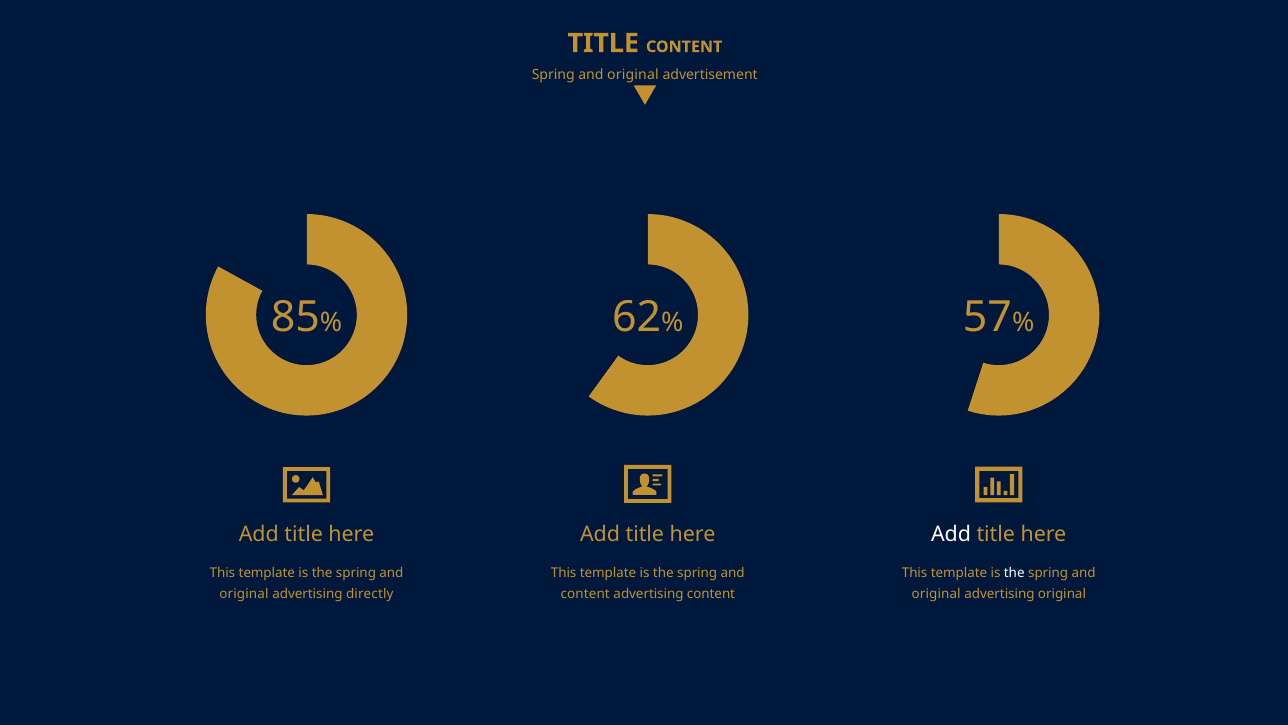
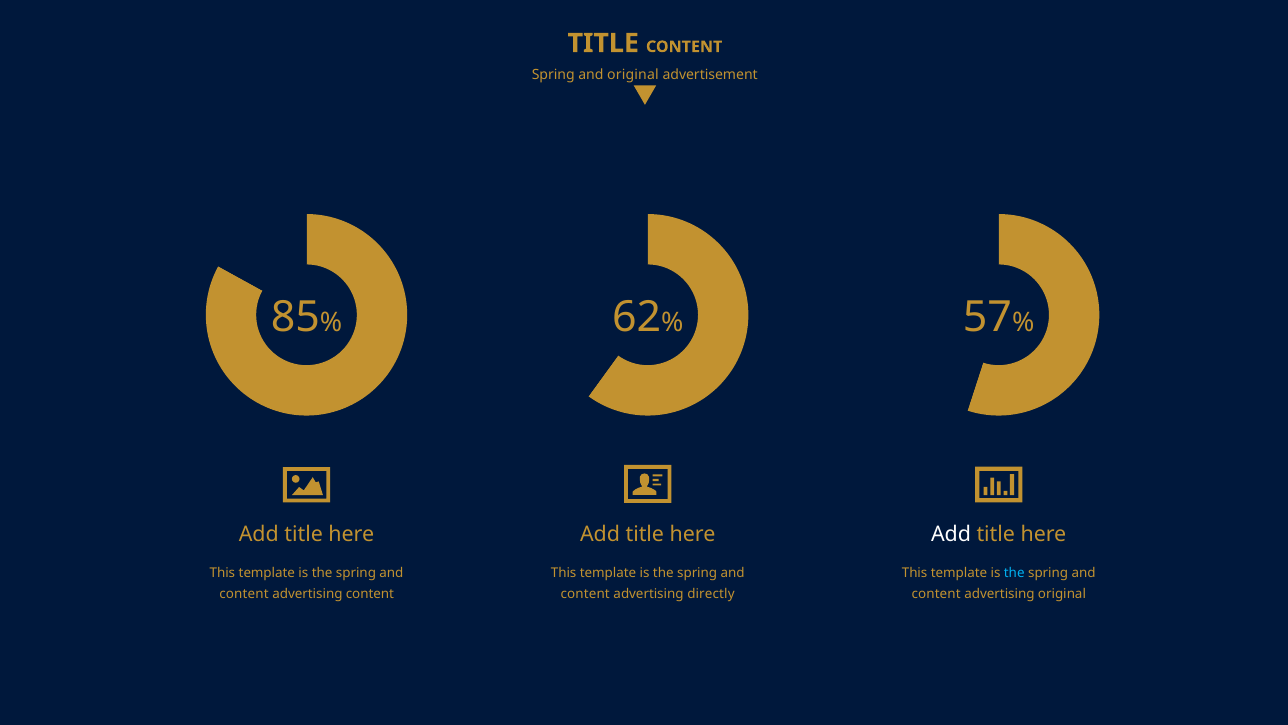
the at (1014, 572) colour: white -> light blue
original at (244, 593): original -> content
advertising directly: directly -> content
advertising content: content -> directly
original at (936, 593): original -> content
